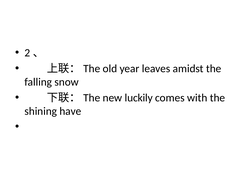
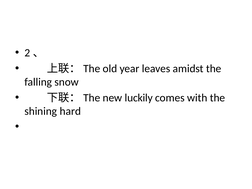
have: have -> hard
